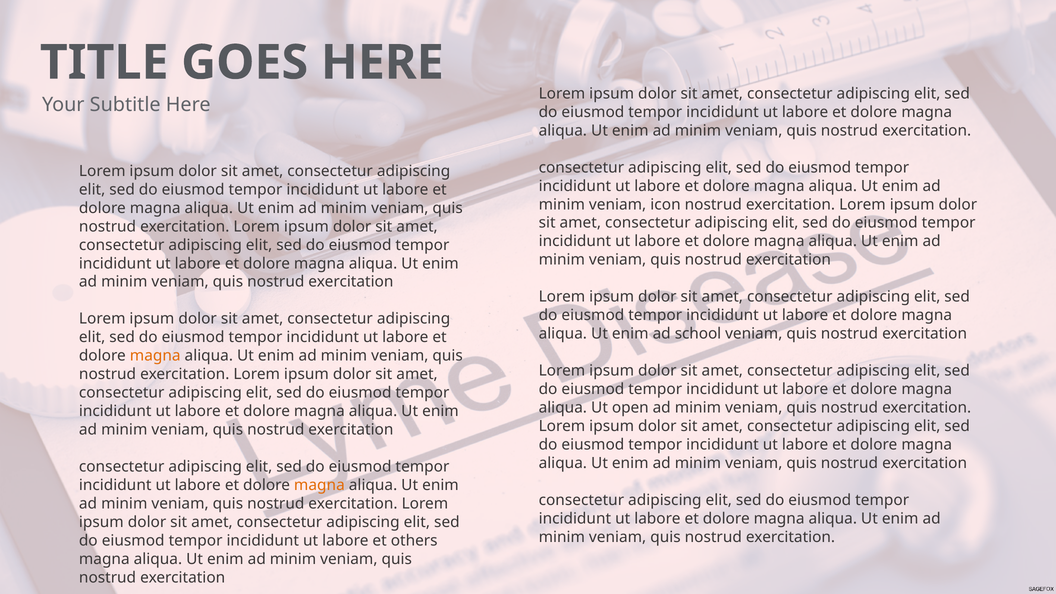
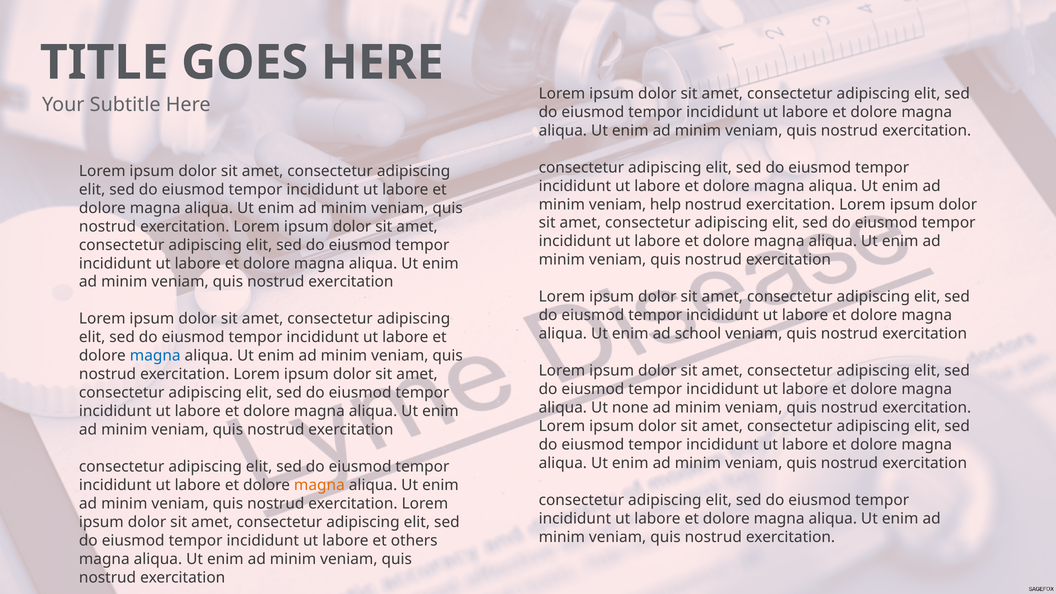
icon: icon -> help
magna at (155, 356) colour: orange -> blue
open: open -> none
